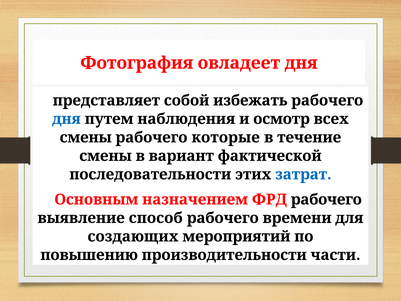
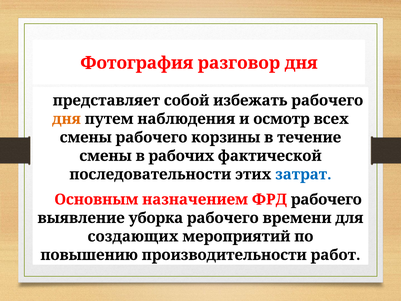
овладеет: овладеет -> разговор
дня at (66, 119) colour: blue -> orange
которые: которые -> корзины
вариант: вариант -> рабочих
способ: способ -> уборка
части: части -> работ
